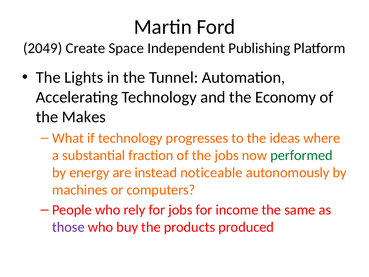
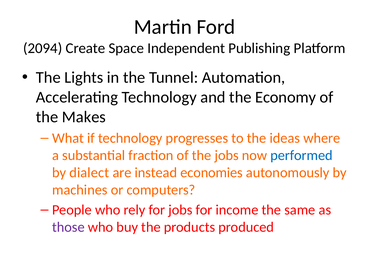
2049: 2049 -> 2094
performed colour: green -> blue
energy: energy -> dialect
noticeable: noticeable -> economies
